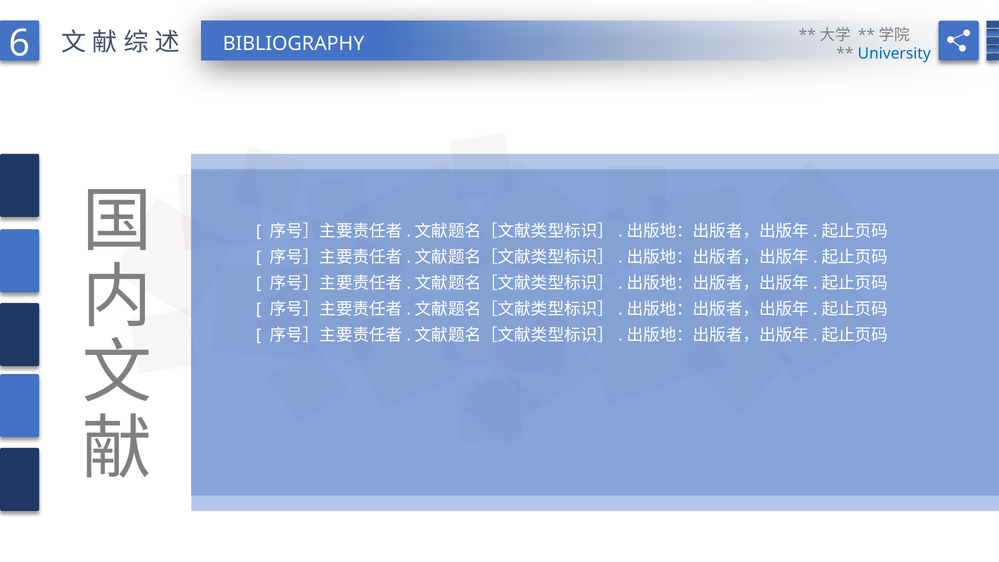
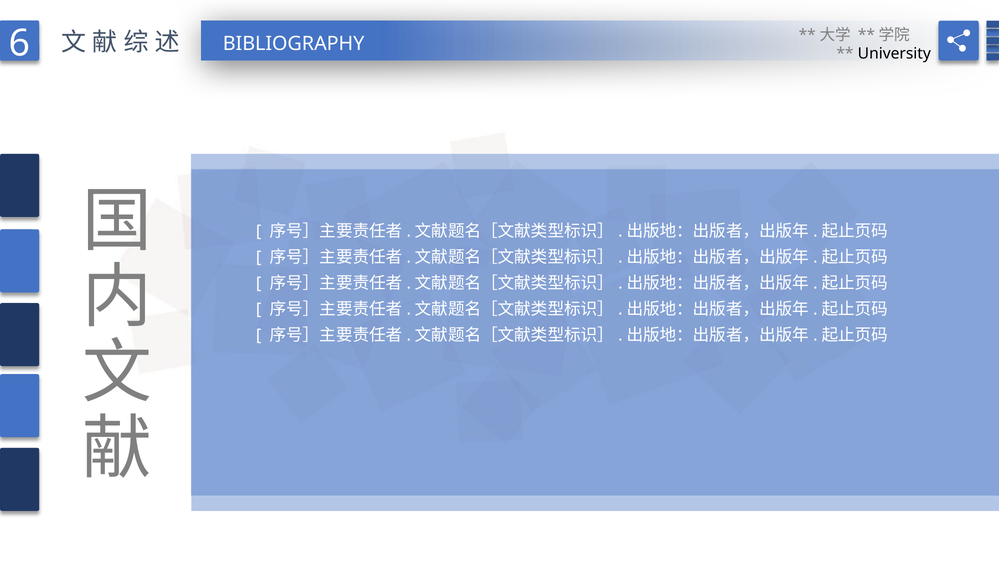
University colour: blue -> black
